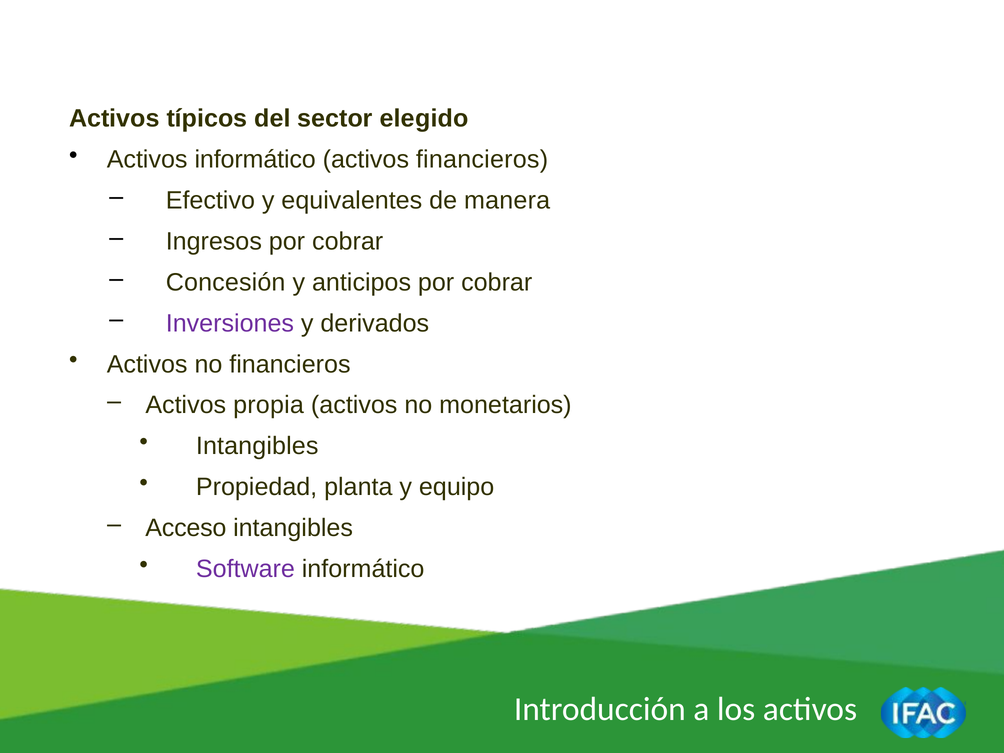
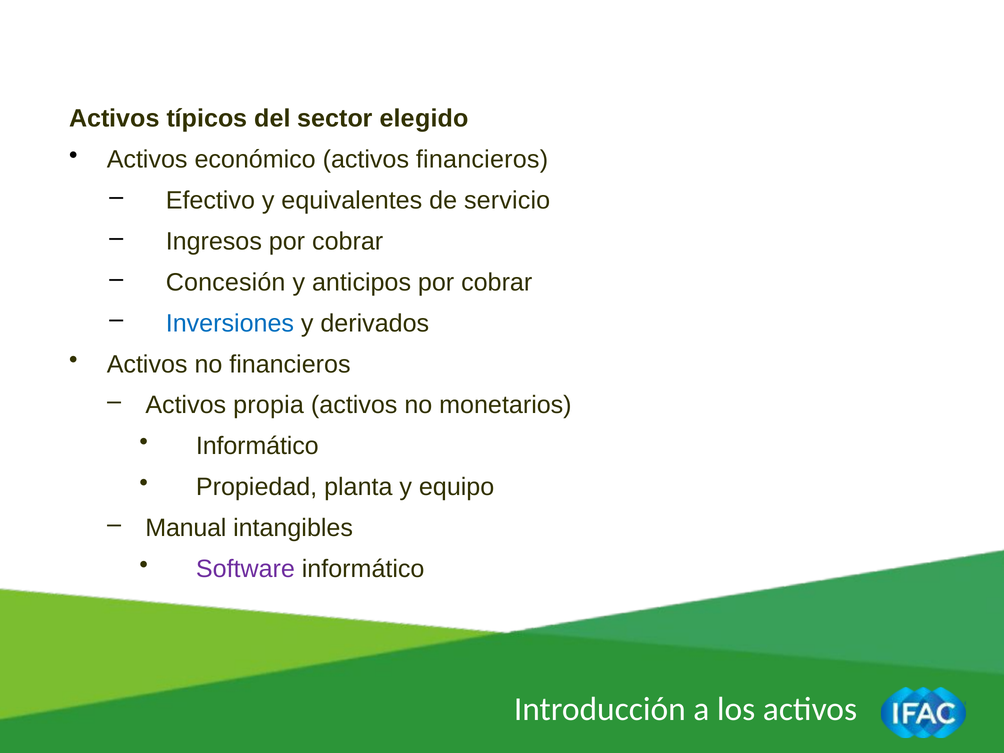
Activos informático: informático -> económico
manera: manera -> servicio
Inversiones colour: purple -> blue
Intangibles at (257, 446): Intangibles -> Informático
Acceso: Acceso -> Manual
